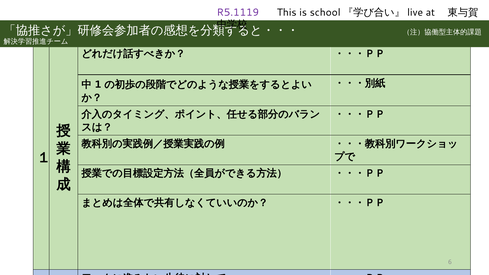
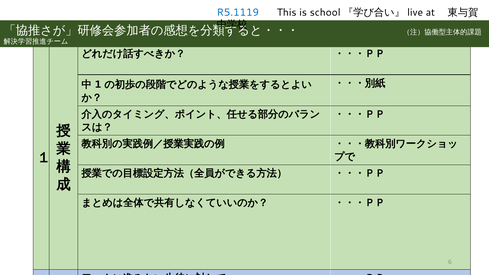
R5.1119 colour: purple -> blue
